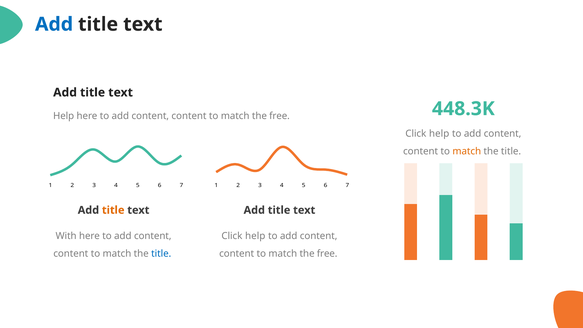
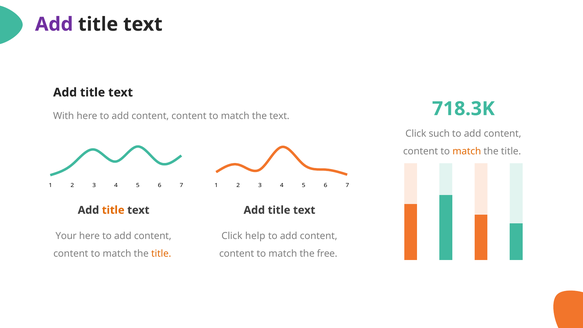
Add at (54, 24) colour: blue -> purple
448.3K: 448.3K -> 718.3K
Help at (64, 116): Help -> With
free at (279, 116): free -> text
help at (439, 134): help -> such
With: With -> Your
title at (161, 253) colour: blue -> orange
